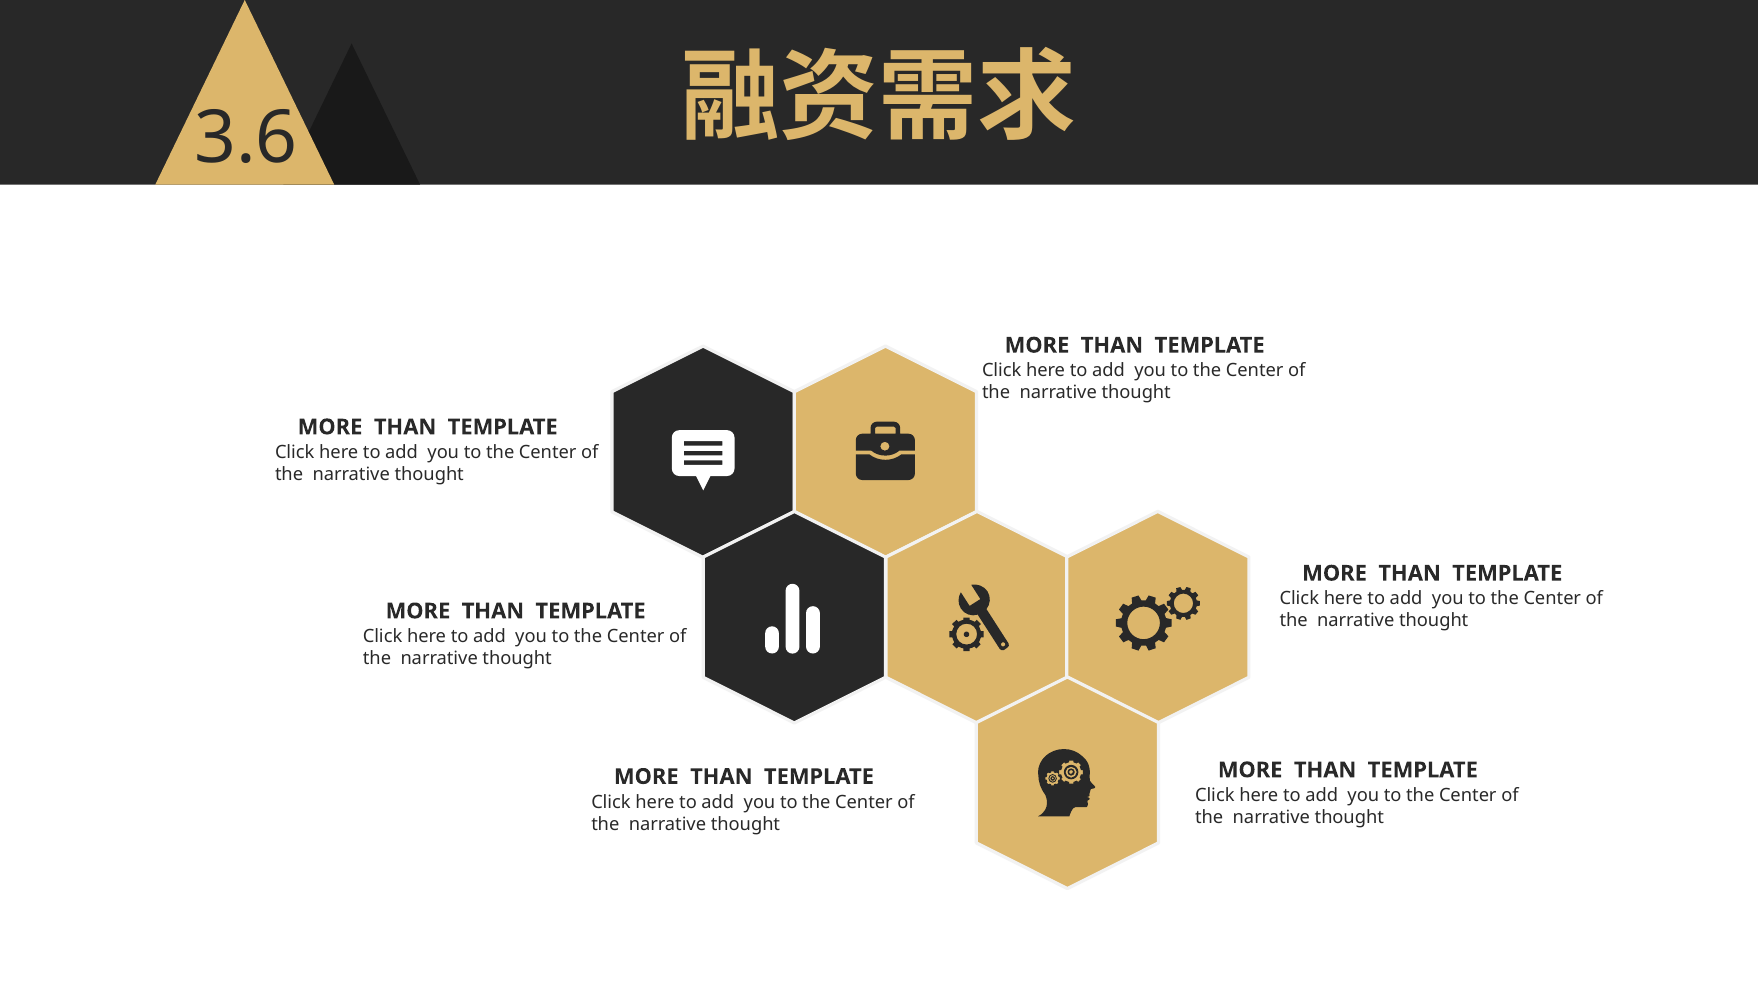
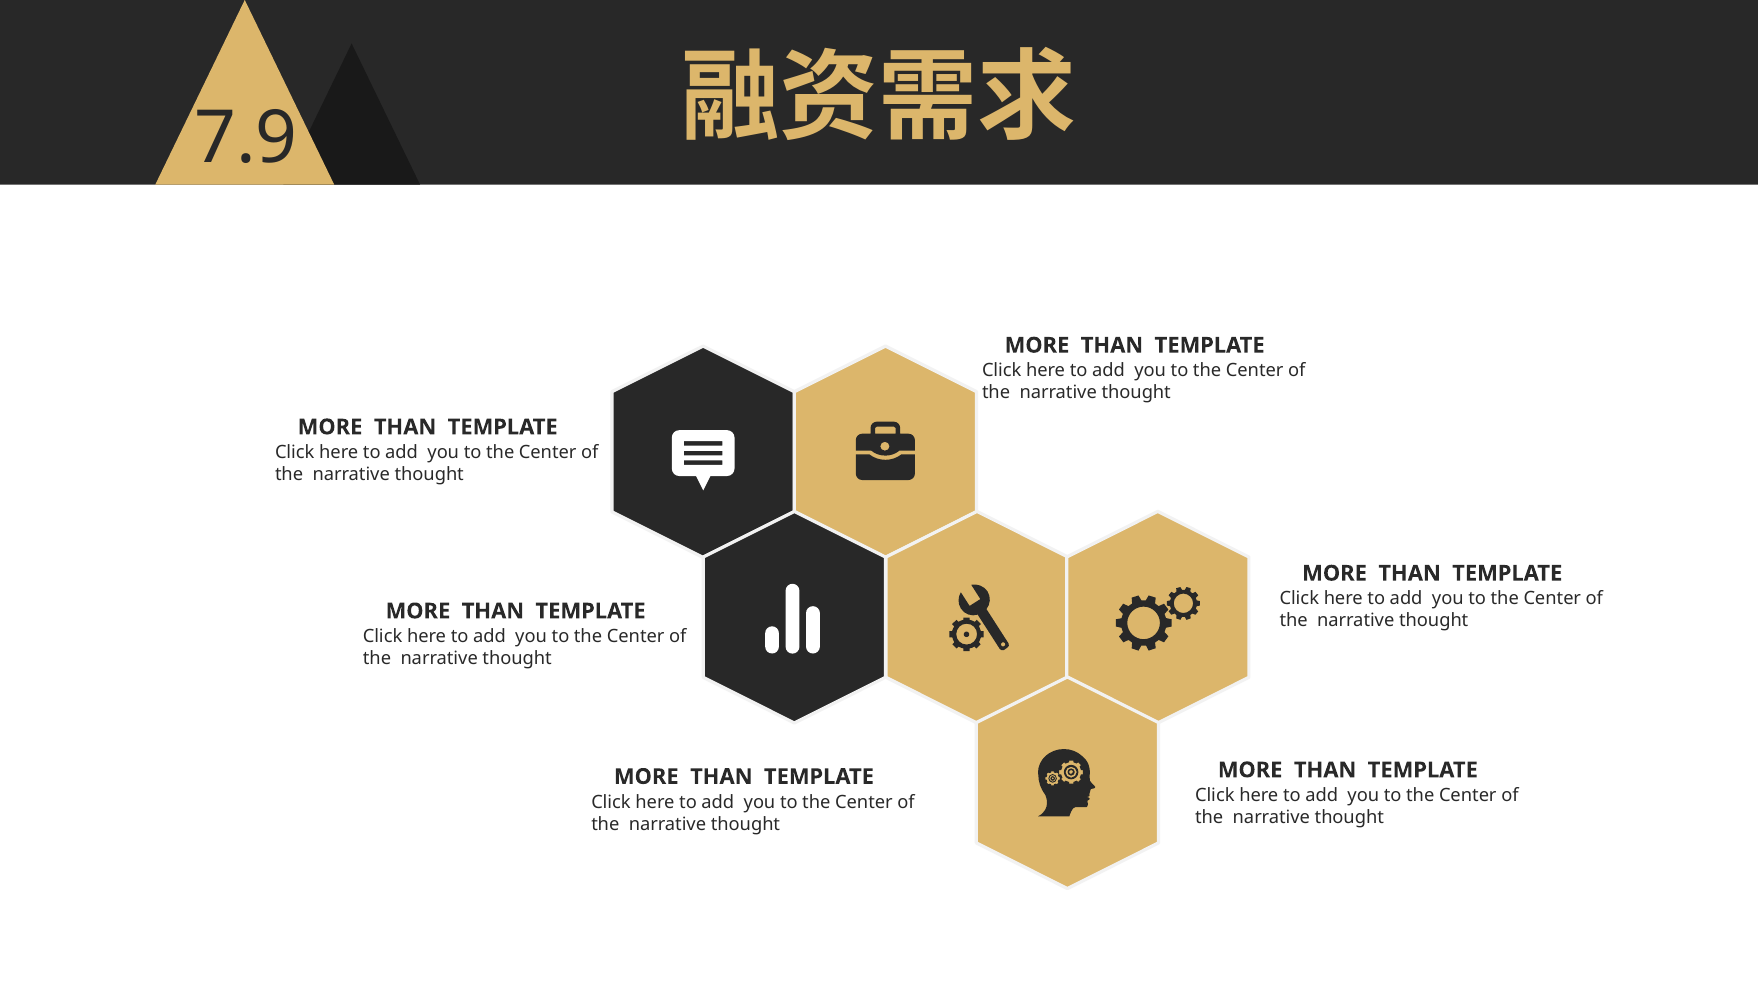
3.6: 3.6 -> 7.9
